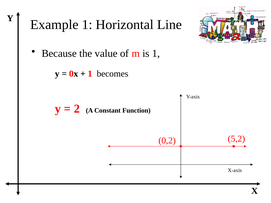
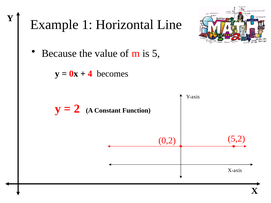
is 1: 1 -> 5
1 at (90, 74): 1 -> 4
